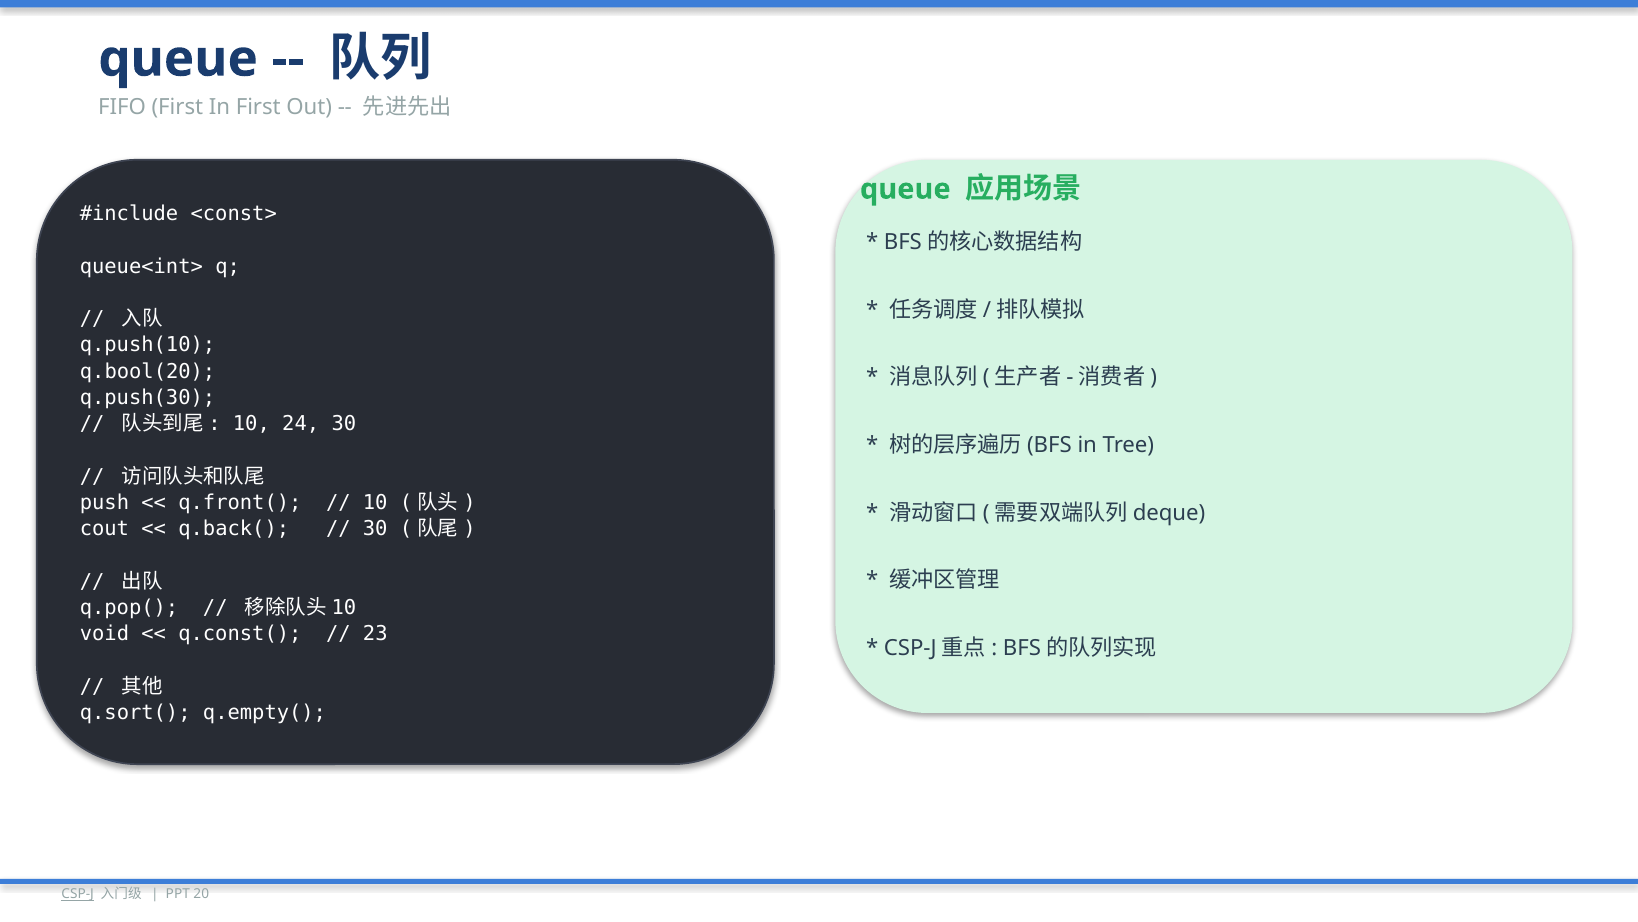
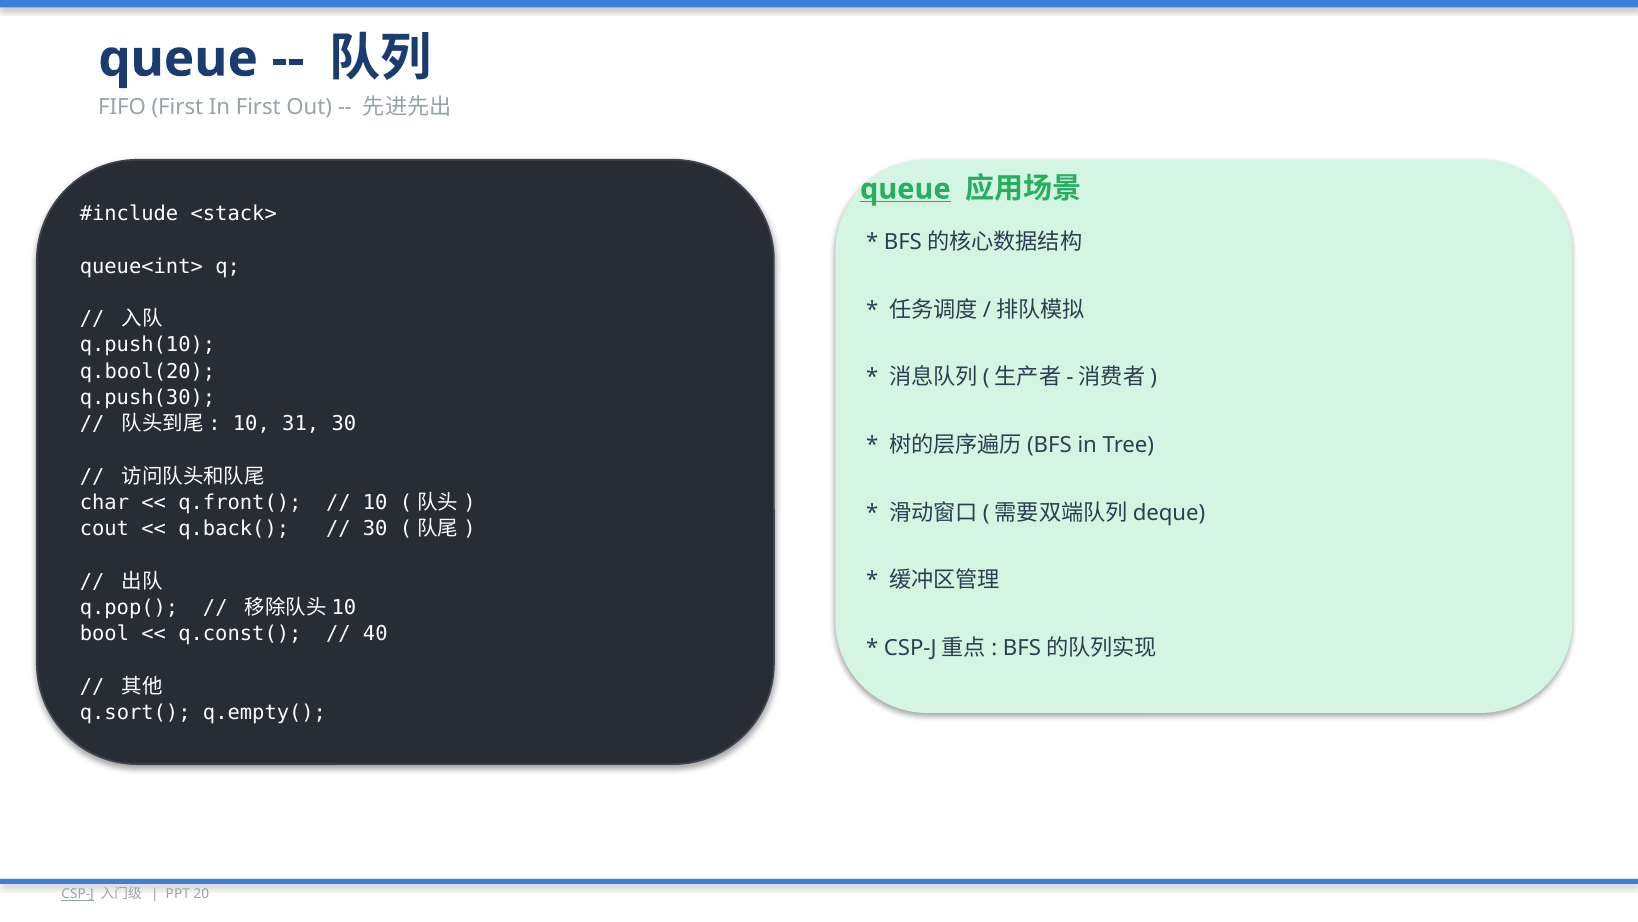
queue at (905, 189) underline: none -> present
<const>: <const> -> <stack>
24: 24 -> 31
push: push -> char
void: void -> bool
23: 23 -> 40
